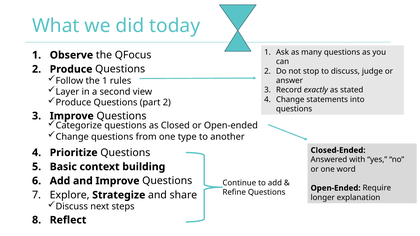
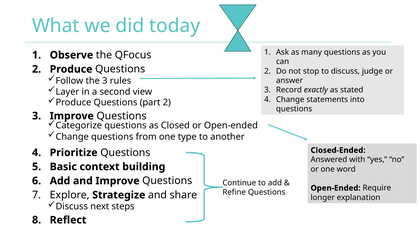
the 1: 1 -> 3
